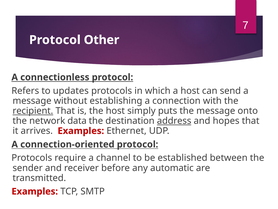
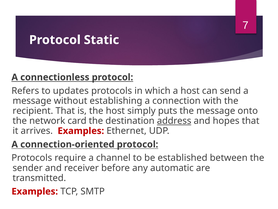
Other: Other -> Static
recipient underline: present -> none
data: data -> card
